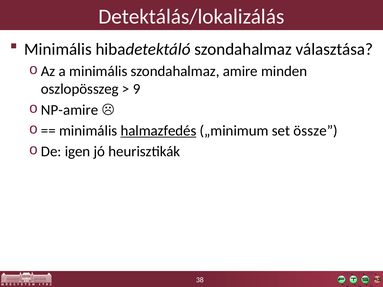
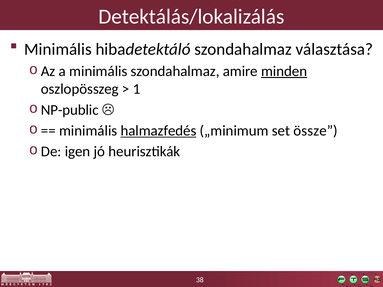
minden underline: none -> present
9: 9 -> 1
NP-amire: NP-amire -> NP-public
